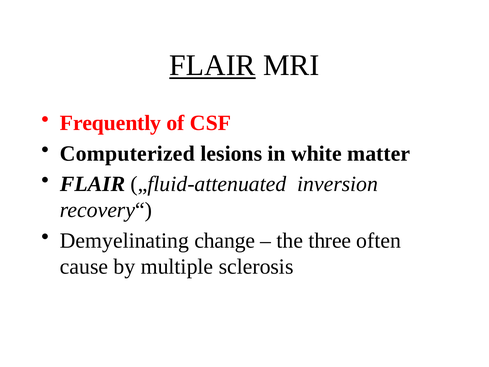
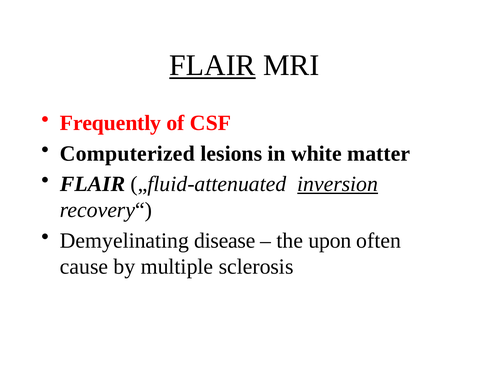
inversion underline: none -> present
change: change -> disease
three: three -> upon
